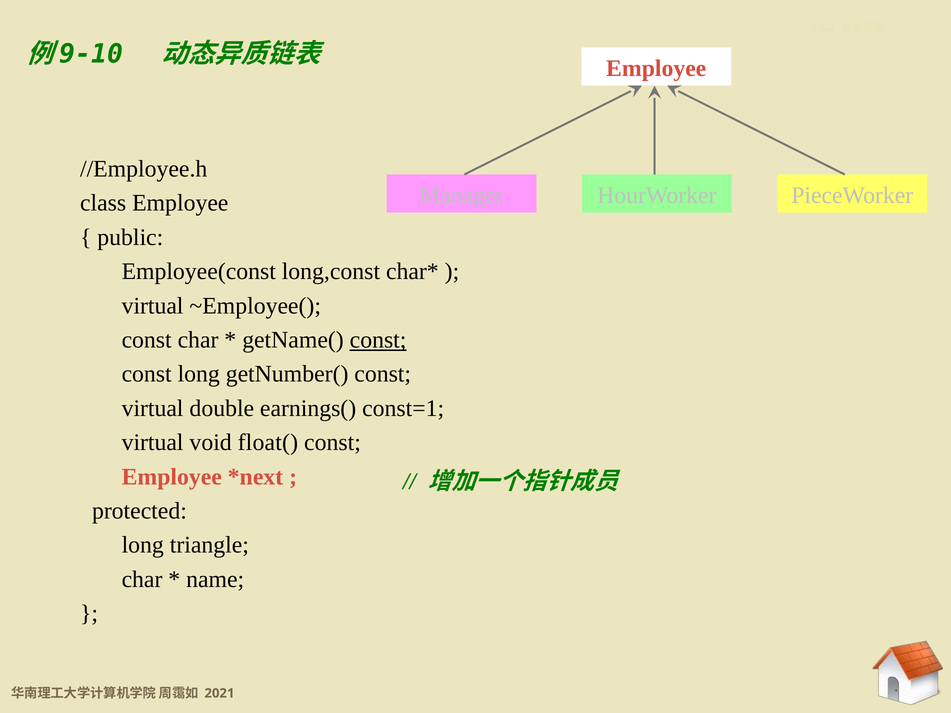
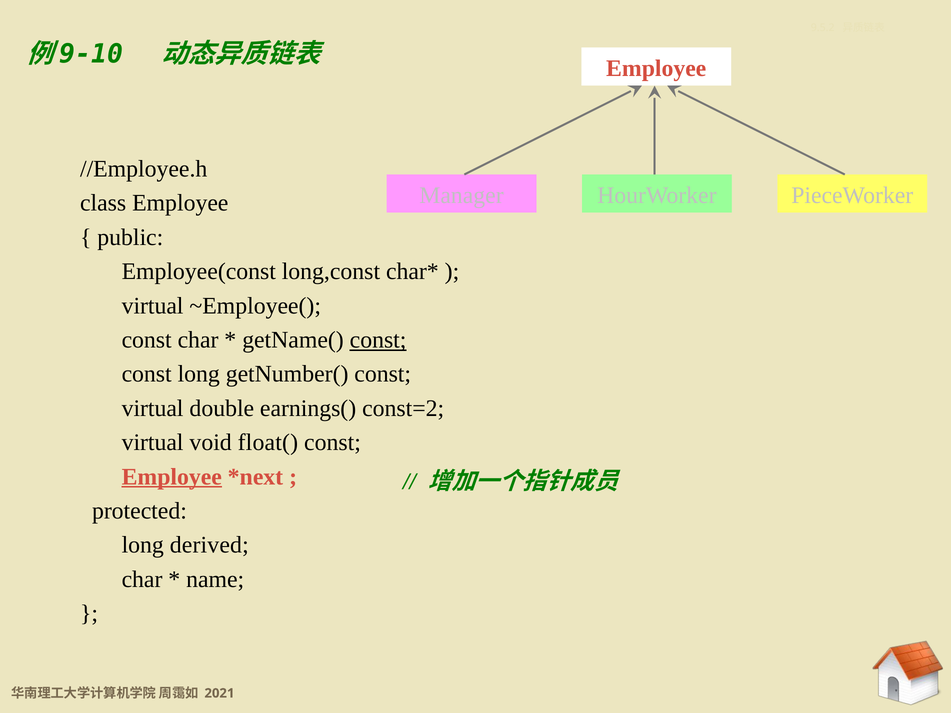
const=1: const=1 -> const=2
Employee at (172, 477) underline: none -> present
triangle: triangle -> derived
